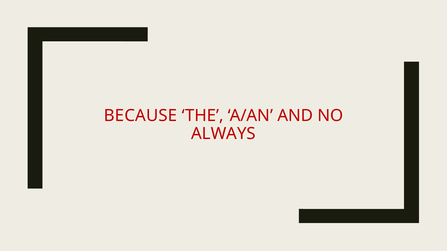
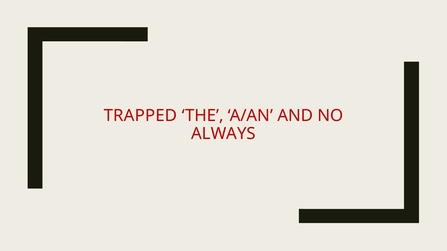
BECAUSE: BECAUSE -> TRAPPED
